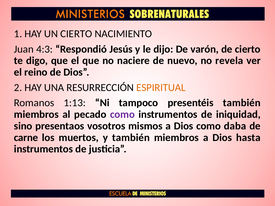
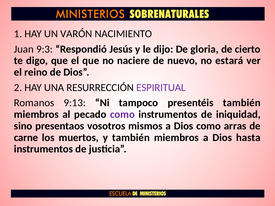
UN CIERTO: CIERTO -> VARÓN
4:3: 4:3 -> 9:3
varón: varón -> gloria
revela: revela -> estará
ESPIRITUAL colour: orange -> purple
1:13: 1:13 -> 9:13
daba: daba -> arras
